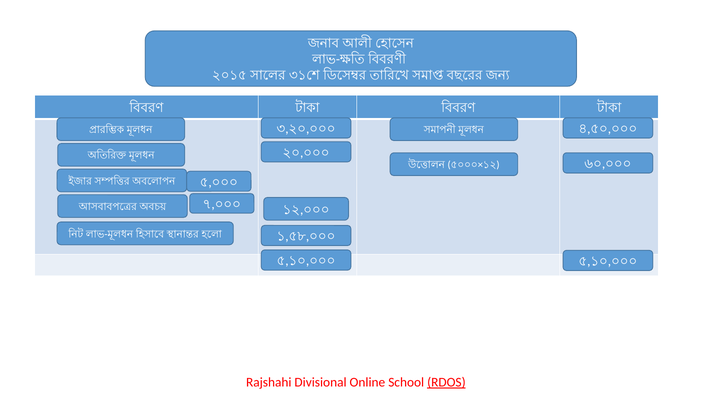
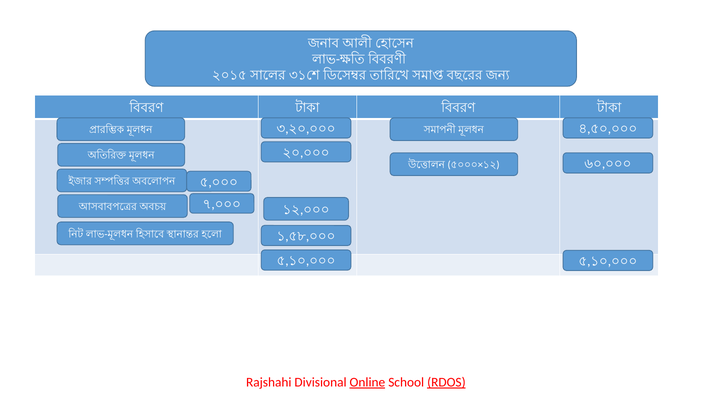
Online underline: none -> present
